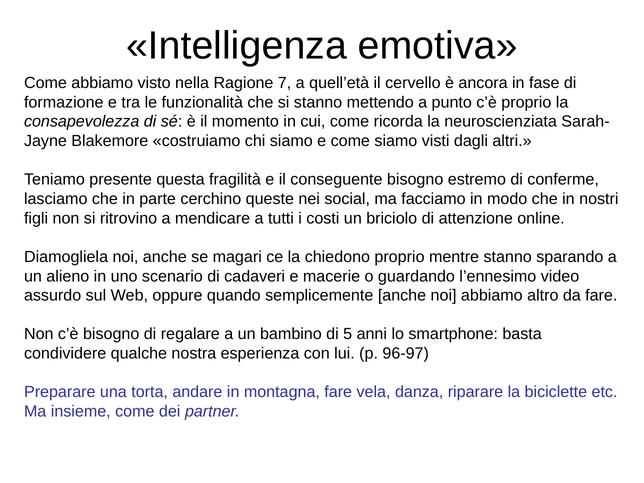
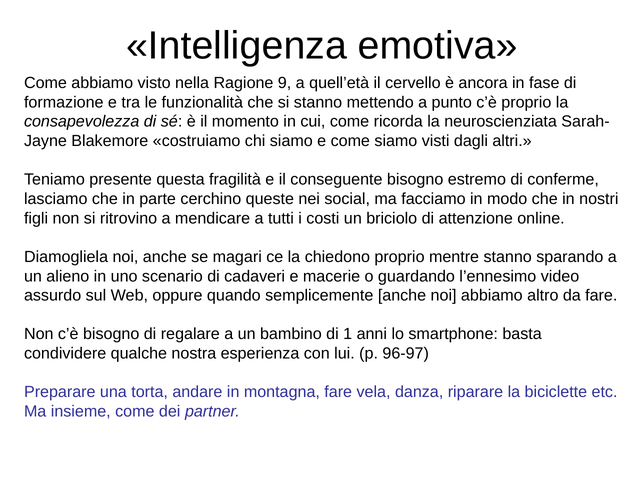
7: 7 -> 9
5: 5 -> 1
